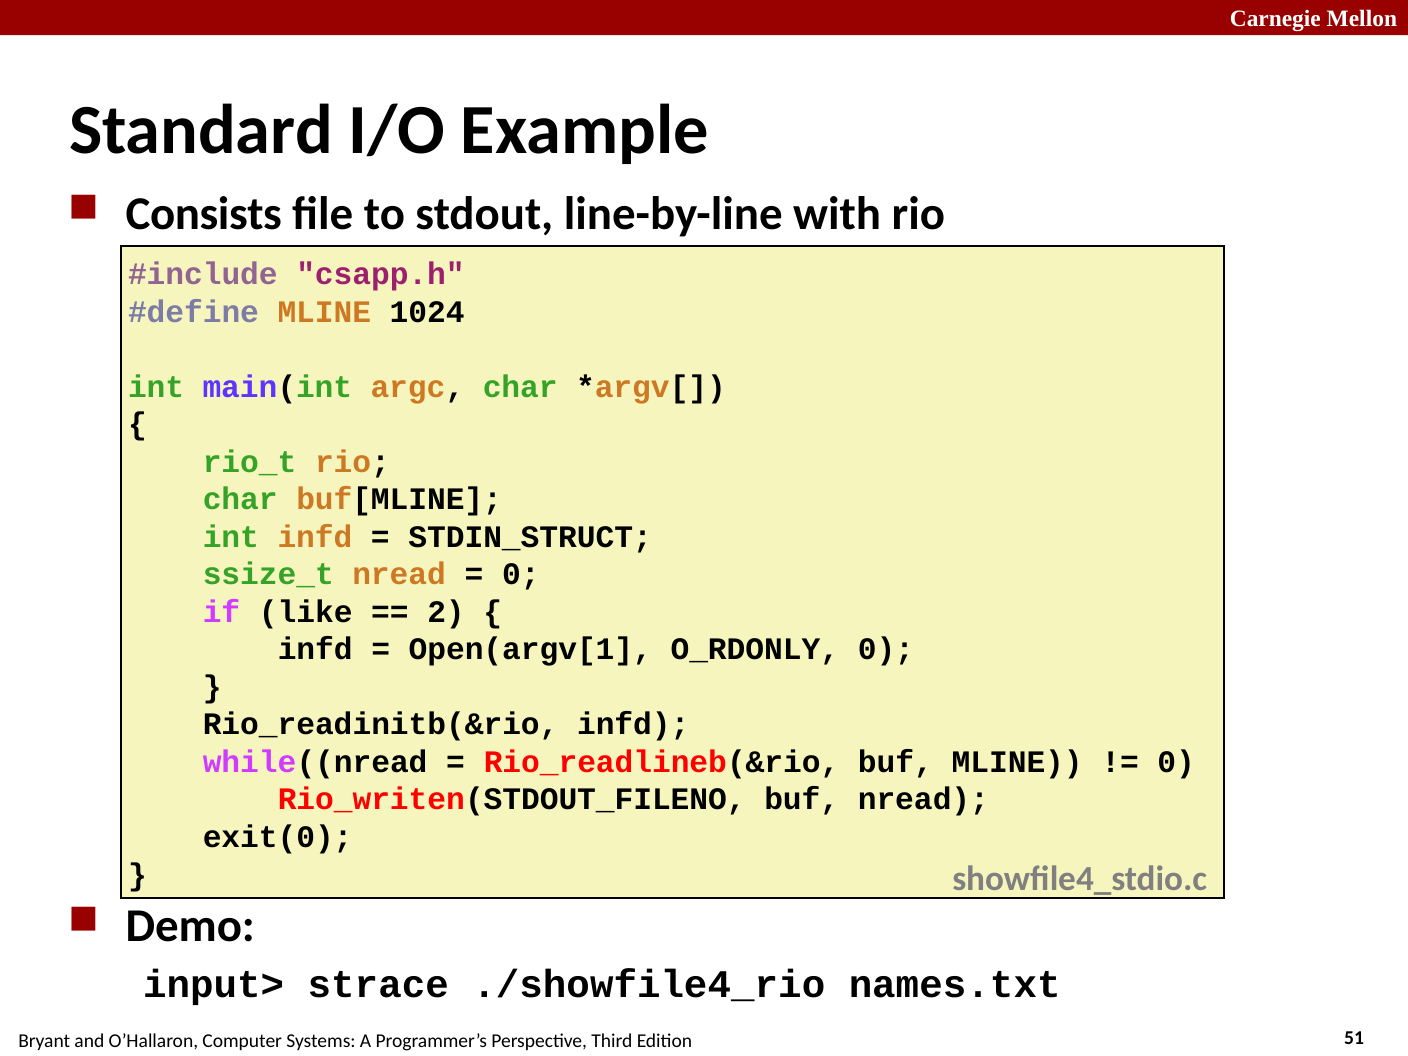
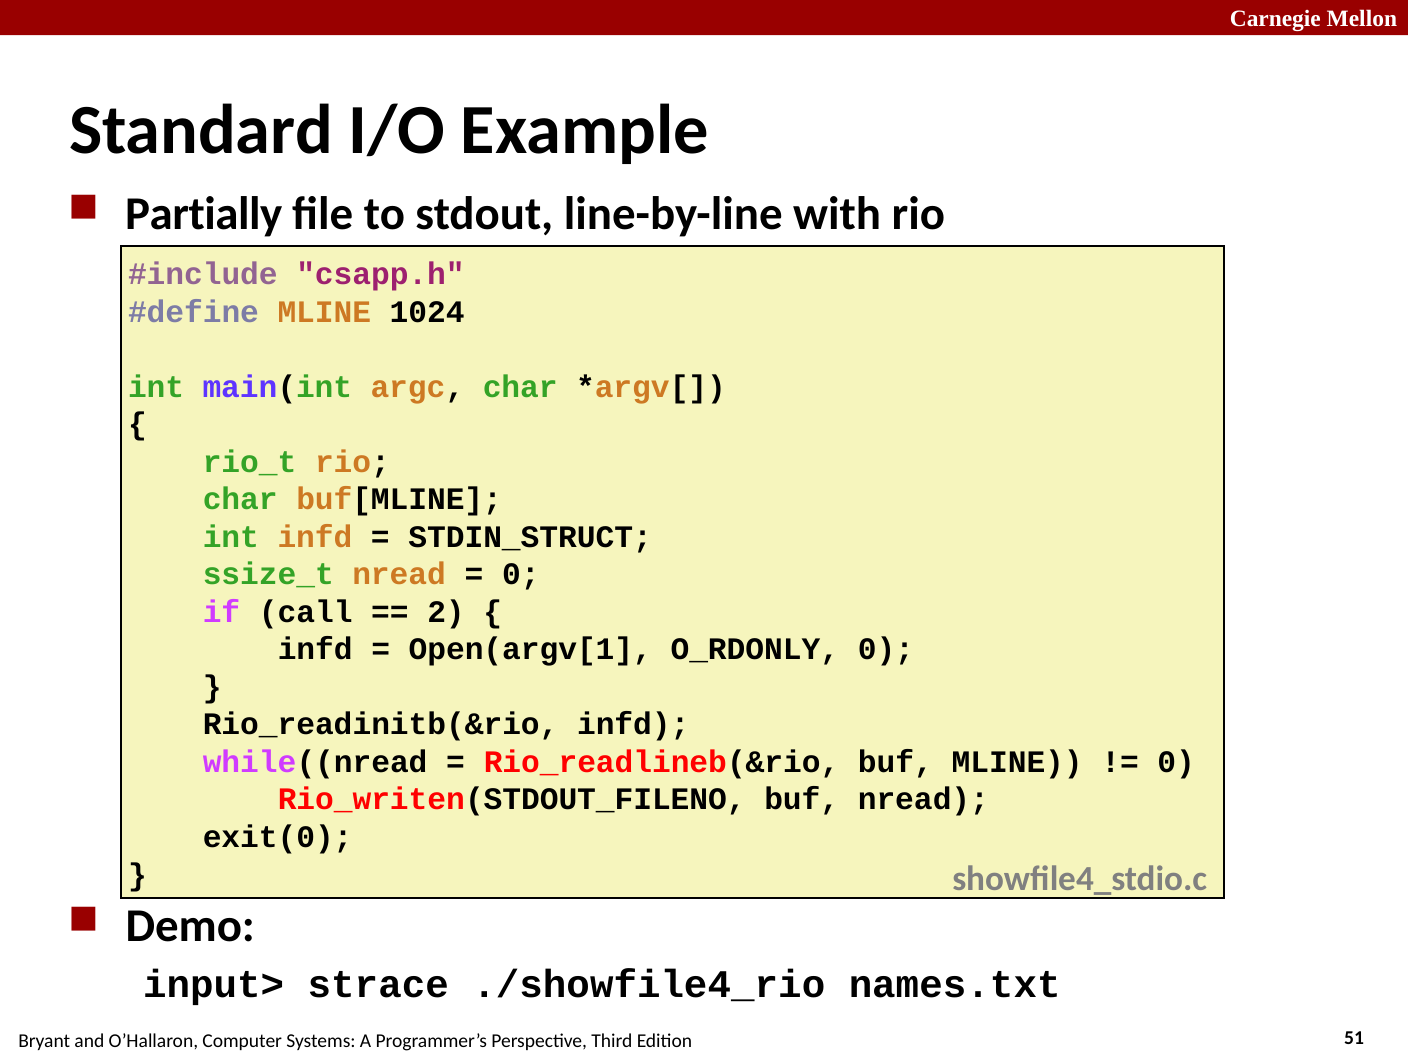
Consists: Consists -> Partially
like: like -> call
